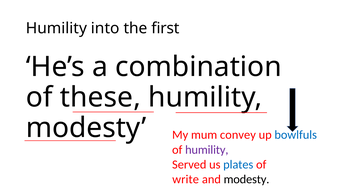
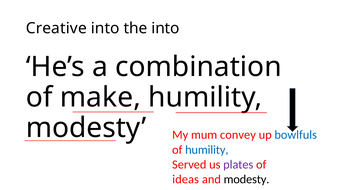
Humility at (56, 28): Humility -> Creative
the first: first -> into
these: these -> make
humility at (207, 150) colour: purple -> blue
plates colour: blue -> purple
write: write -> ideas
